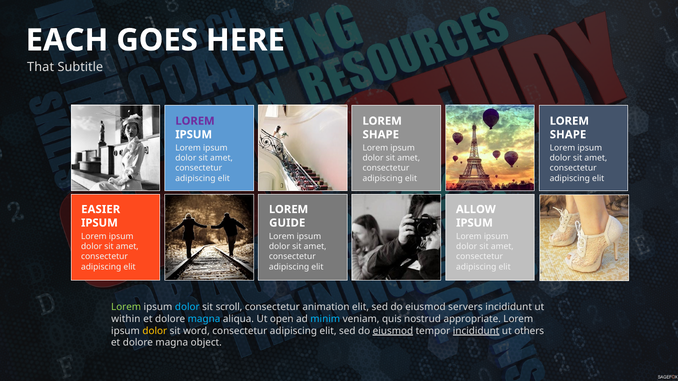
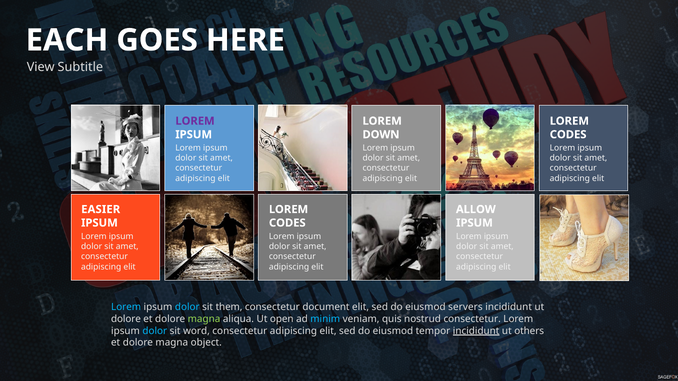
That: That -> View
SHAPE at (381, 135): SHAPE -> DOWN
SHAPE at (568, 135): SHAPE -> CODES
GUIDE at (287, 223): GUIDE -> CODES
Lorem at (126, 307) colour: light green -> light blue
scroll: scroll -> them
animation: animation -> document
within at (126, 319): within -> dolore
magna at (204, 319) colour: light blue -> light green
nostrud appropriate: appropriate -> consectetur
dolor at (155, 331) colour: yellow -> light blue
eiusmod at (393, 331) underline: present -> none
